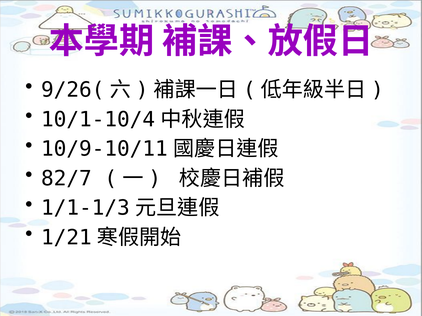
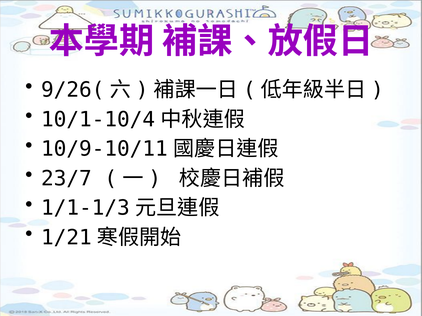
82/7: 82/7 -> 23/7
